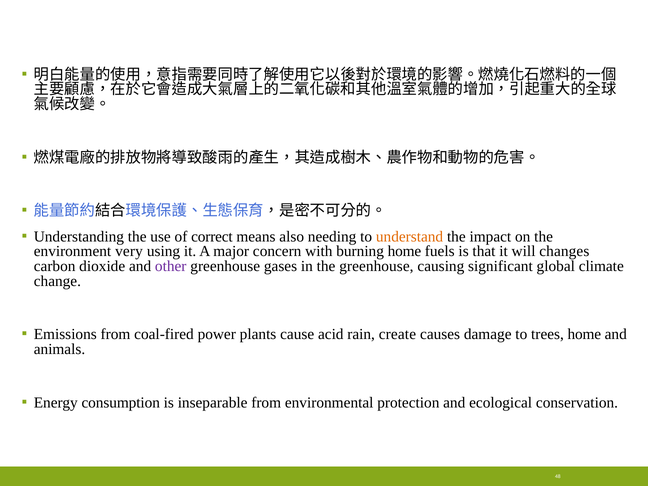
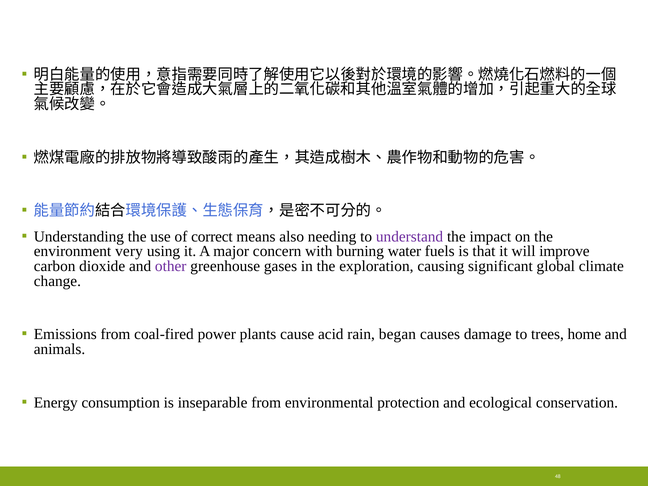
understand colour: orange -> purple
burning home: home -> water
changes: changes -> improve
the greenhouse: greenhouse -> exploration
create: create -> began
